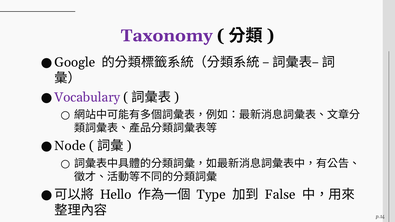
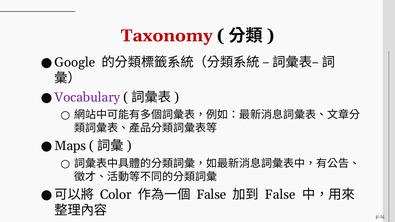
Taxonomy colour: purple -> red
Node: Node -> Maps
Hello: Hello -> Color
Type at (211, 195): Type -> False
